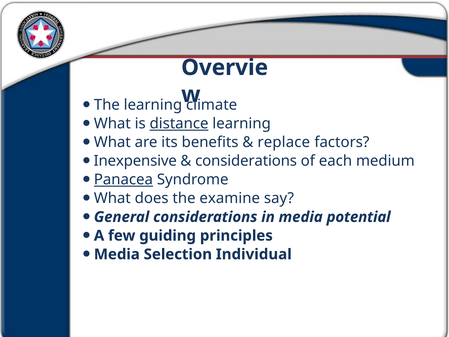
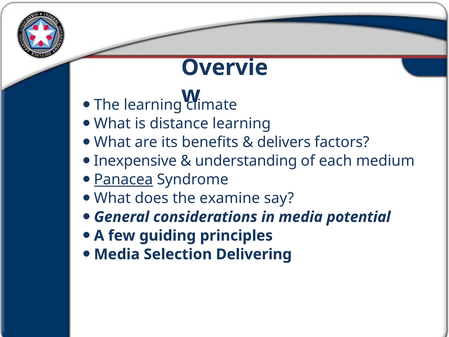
distance underline: present -> none
replace: replace -> delivers
considerations at (246, 161): considerations -> understanding
Individual: Individual -> Delivering
